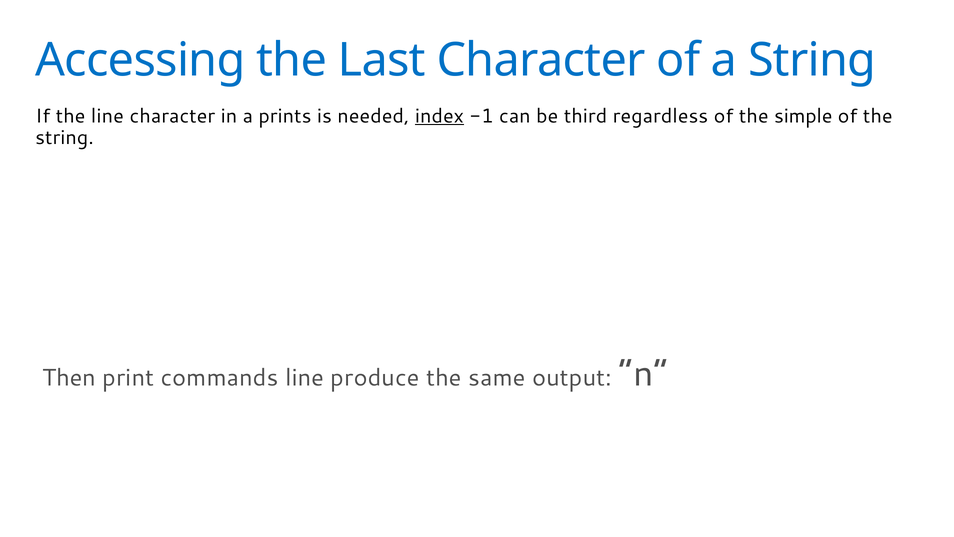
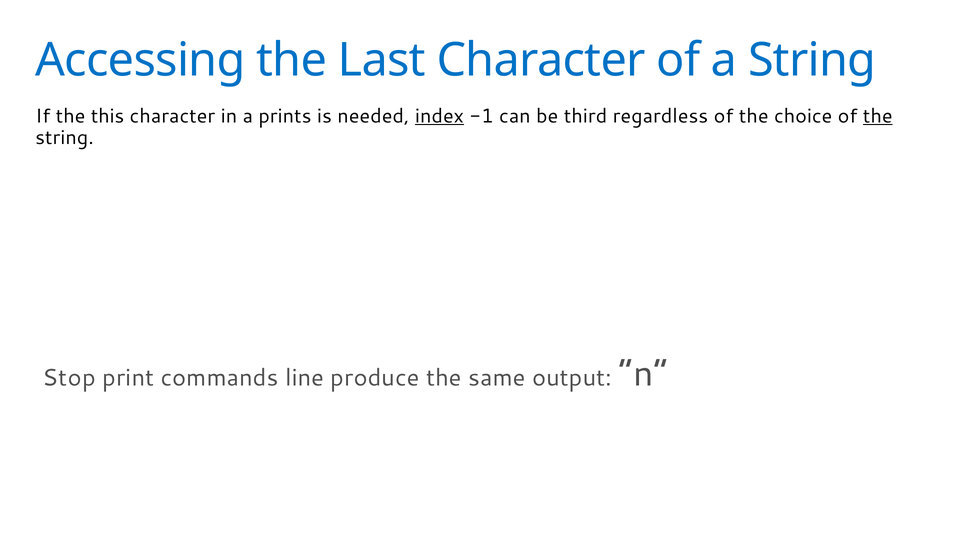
the line: line -> this
simple: simple -> choice
the at (878, 116) underline: none -> present
Then: Then -> Stop
